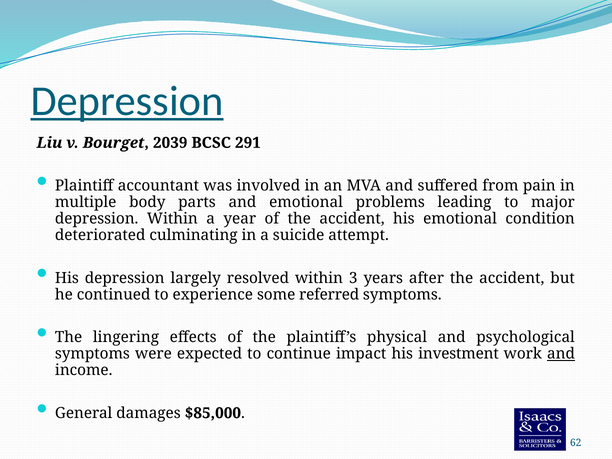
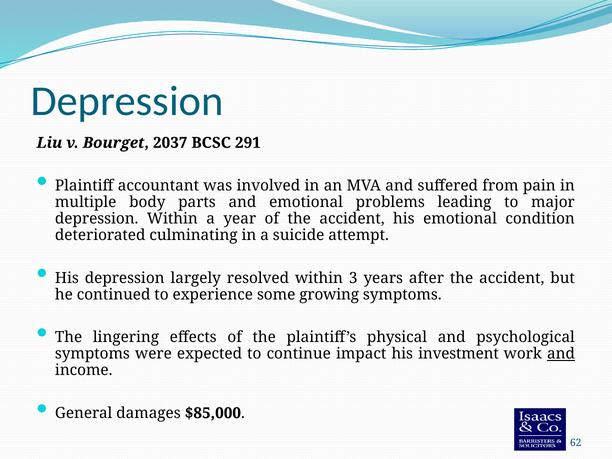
Depression at (127, 101) underline: present -> none
2039: 2039 -> 2037
referred: referred -> growing
